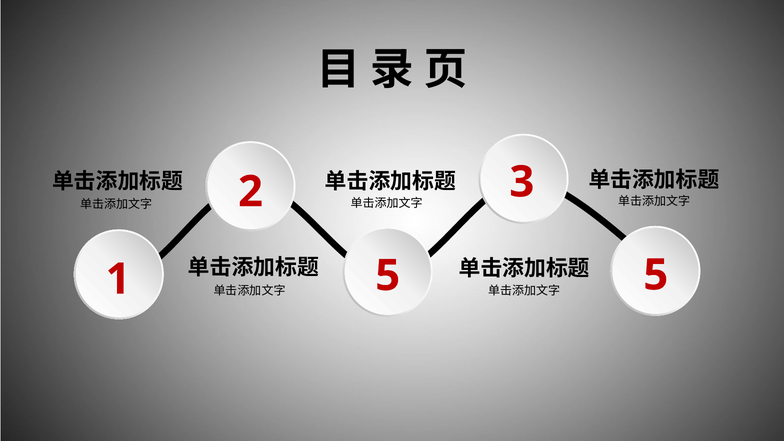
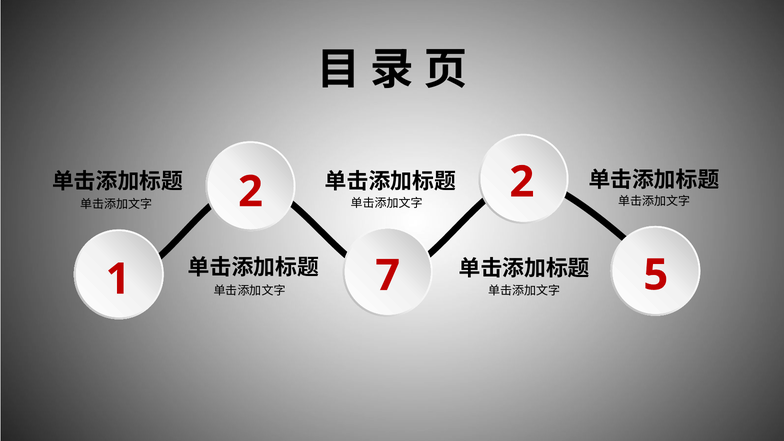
2 3: 3 -> 2
1 5: 5 -> 7
